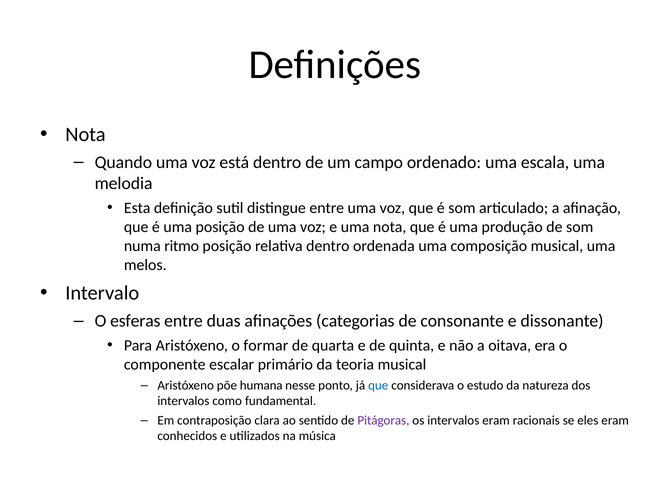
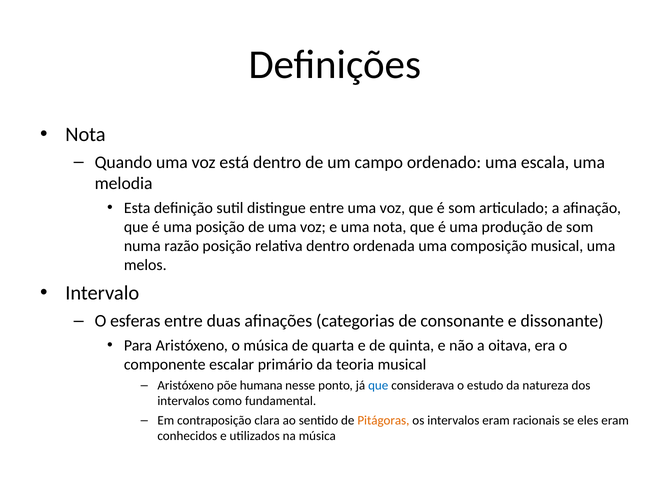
ritmo: ritmo -> razão
o formar: formar -> música
Pitágoras colour: purple -> orange
